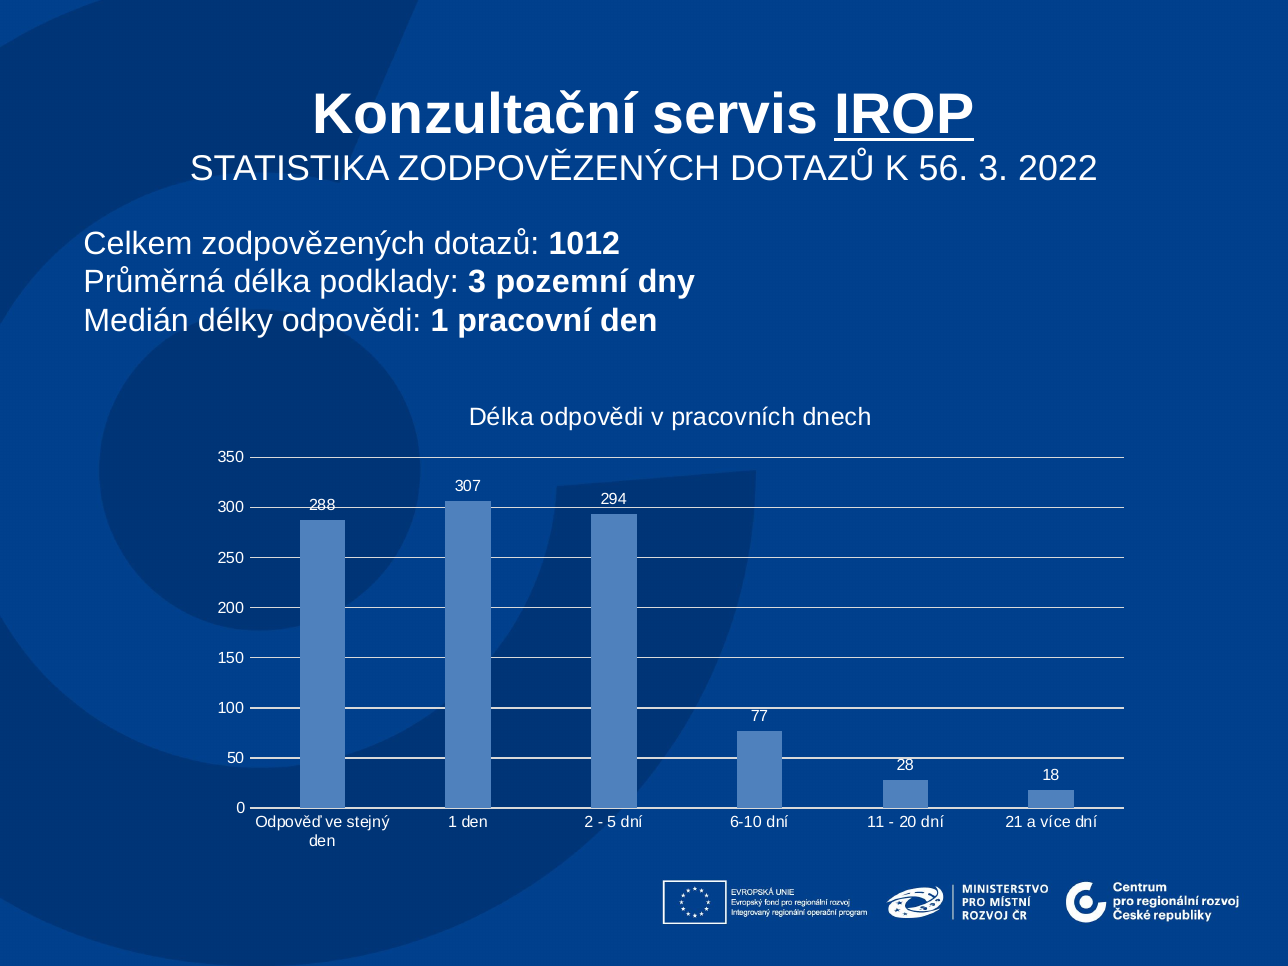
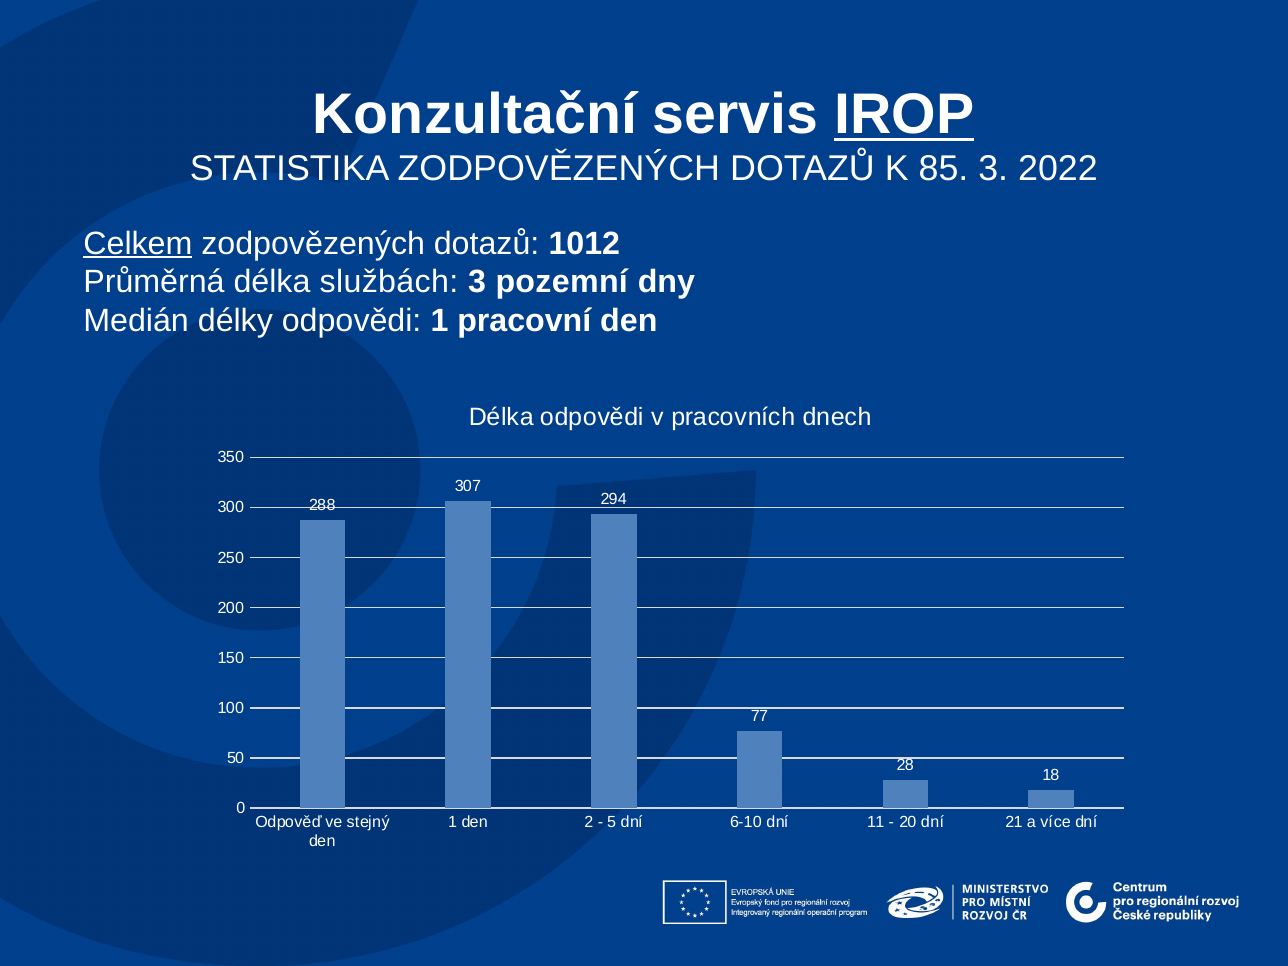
56: 56 -> 85
Celkem underline: none -> present
podklady: podklady -> službách
